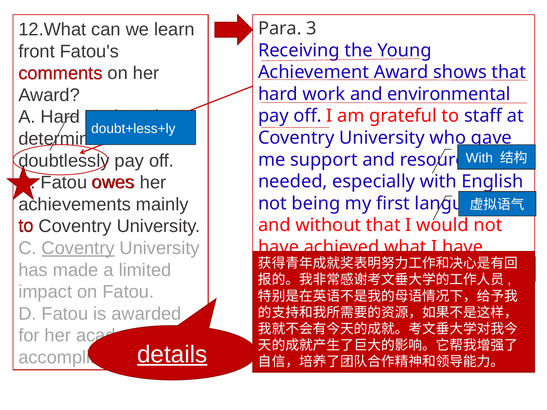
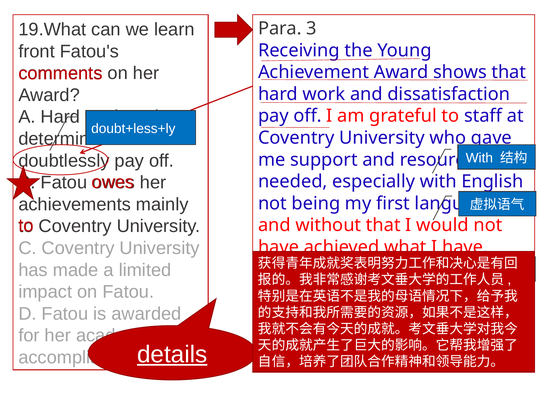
12.What: 12.What -> 19.What
environmental: environmental -> dissatisfaction
Coventry at (78, 248) underline: present -> none
